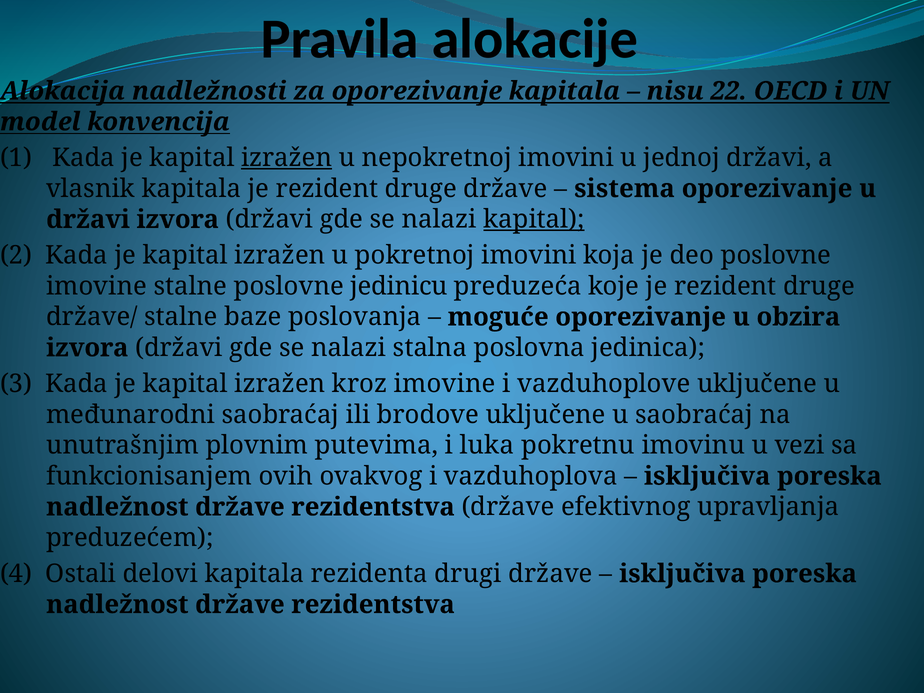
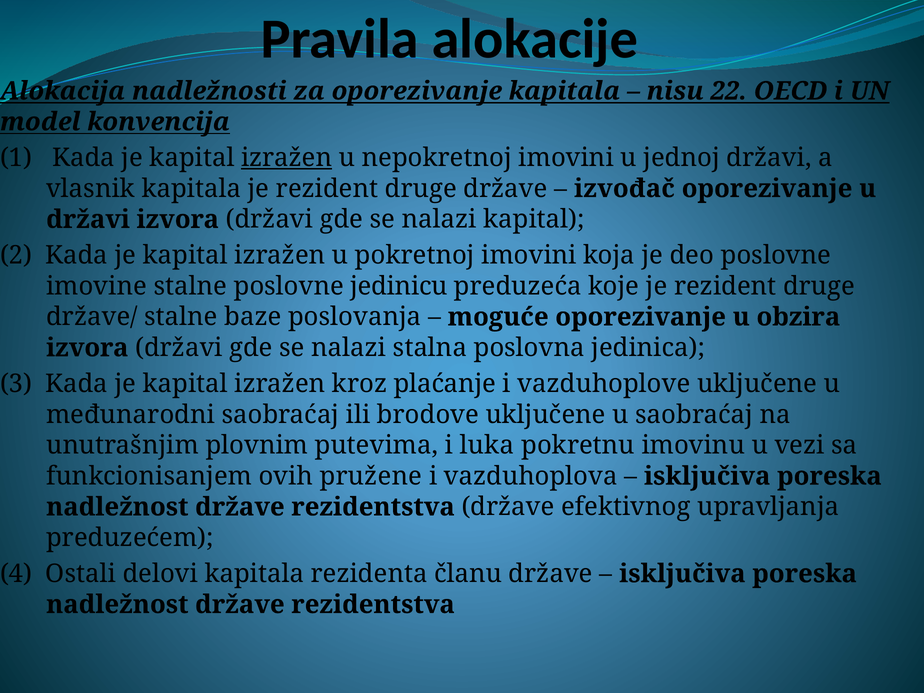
sistema: sistema -> izvođač
kapital at (534, 219) underline: present -> none
kroz imovine: imovine -> plaćanje
ovakvog: ovakvog -> pružene
drugi: drugi -> članu
